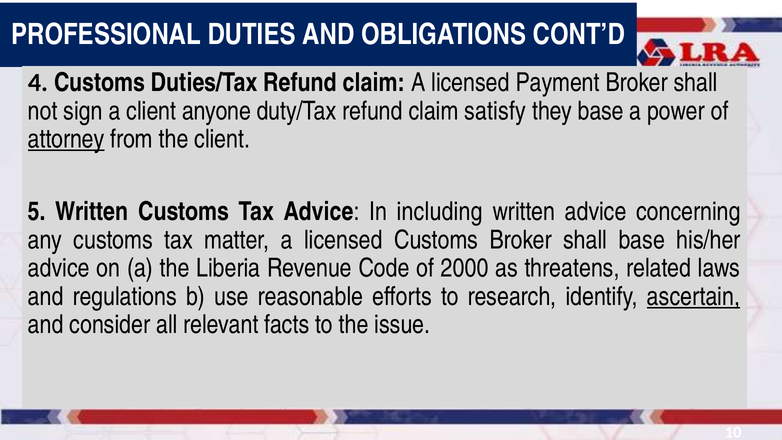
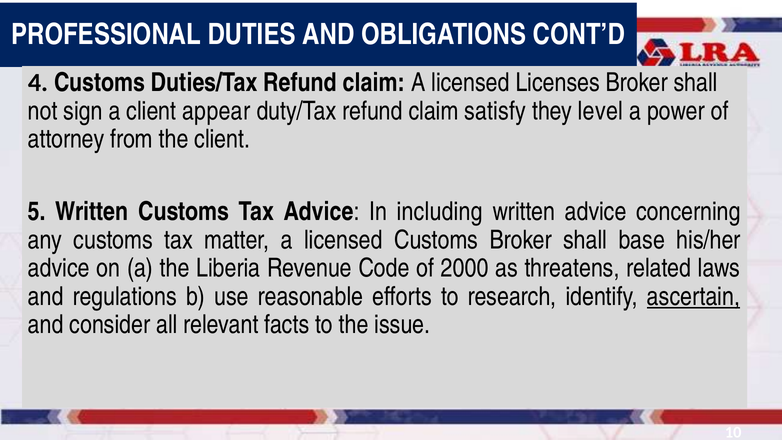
Payment: Payment -> Licenses
anyone: anyone -> appear
they base: base -> level
attorney underline: present -> none
